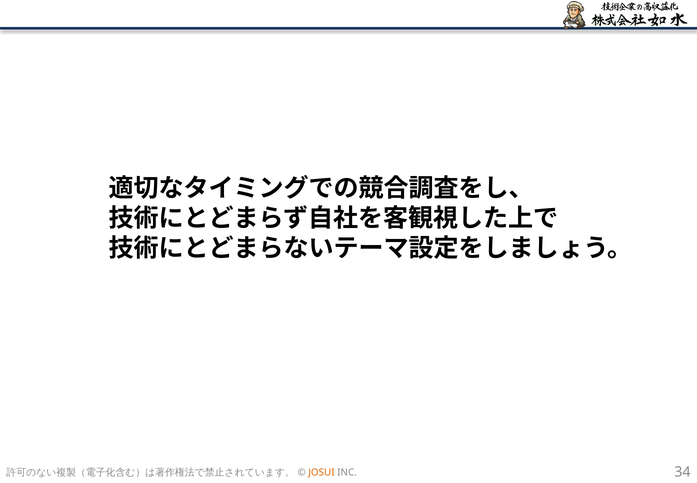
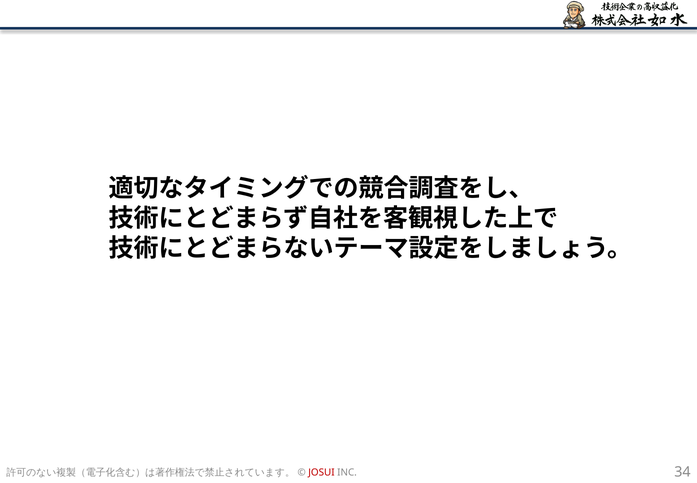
JOSUI colour: orange -> red
